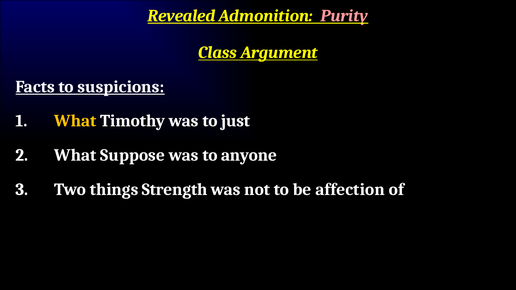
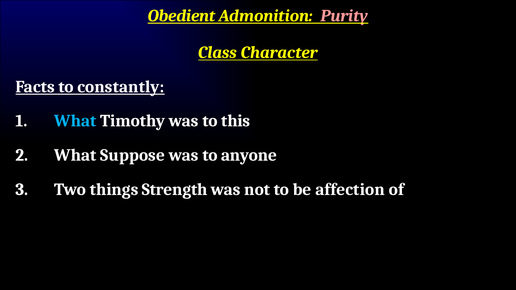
Revealed: Revealed -> Obedient
Argument: Argument -> Character
suspicions: suspicions -> constantly
What at (75, 121) colour: yellow -> light blue
just: just -> this
